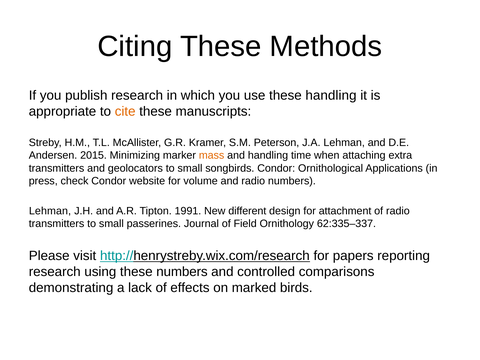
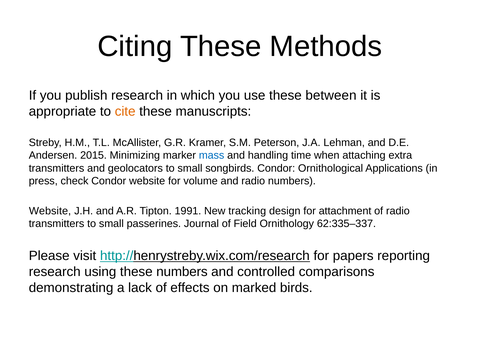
these handling: handling -> between
mass colour: orange -> blue
Lehman at (50, 211): Lehman -> Website
different: different -> tracking
